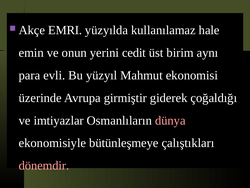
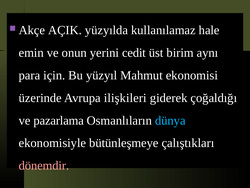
EMRI: EMRI -> AÇIK
evli: evli -> için
girmiştir: girmiştir -> ilişkileri
imtiyazlar: imtiyazlar -> pazarlama
dünya colour: pink -> light blue
